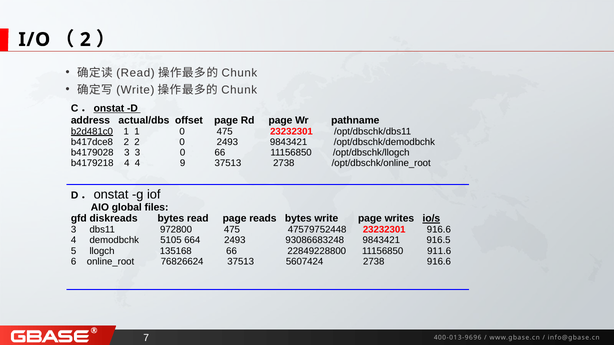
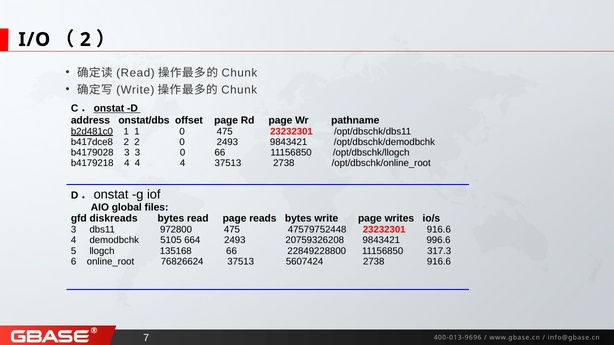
actual/dbs: actual/dbs -> onstat/dbs
4 4 9: 9 -> 4
io/s underline: present -> none
93086683248: 93086683248 -> 20759326208
916.5: 916.5 -> 996.6
911.6: 911.6 -> 317.3
